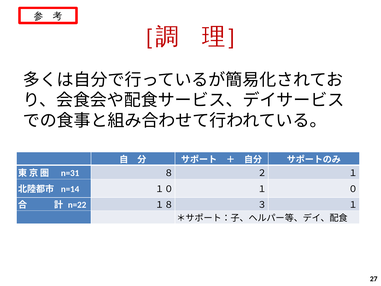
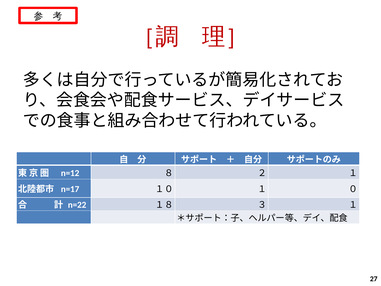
n=31: n=31 -> n=12
n=14: n=14 -> n=17
